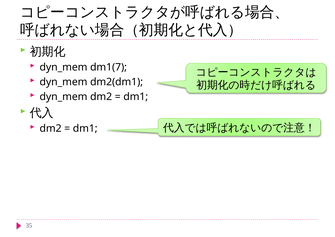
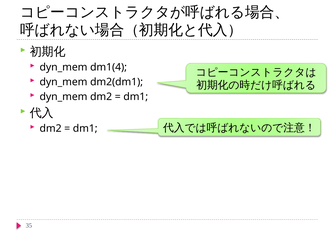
dm1(7: dm1(7 -> dm1(4
